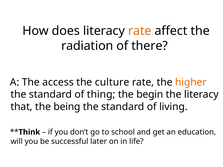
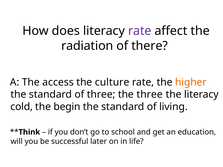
rate at (140, 31) colour: orange -> purple
of thing: thing -> three
the begin: begin -> three
that: that -> cold
being: being -> begin
